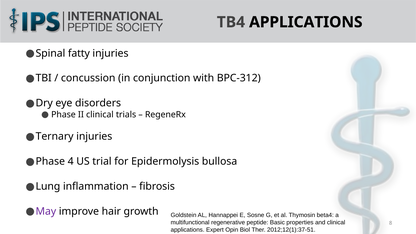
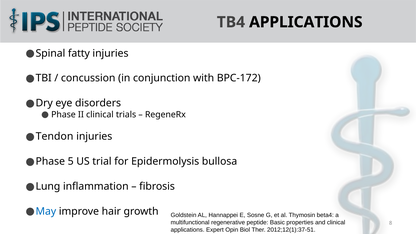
BPC-312: BPC-312 -> BPC-172
Ternary: Ternary -> Tendon
4: 4 -> 5
May colour: purple -> blue
